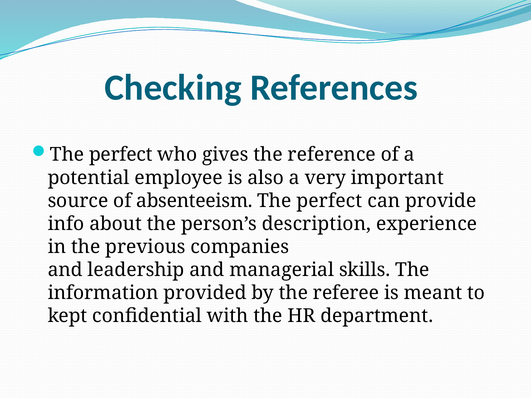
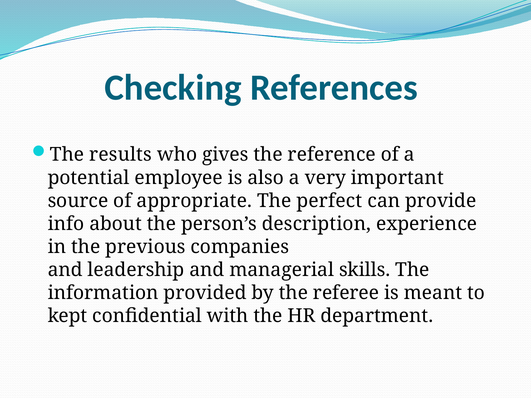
perfect at (121, 155): perfect -> results
absenteeism: absenteeism -> appropriate
